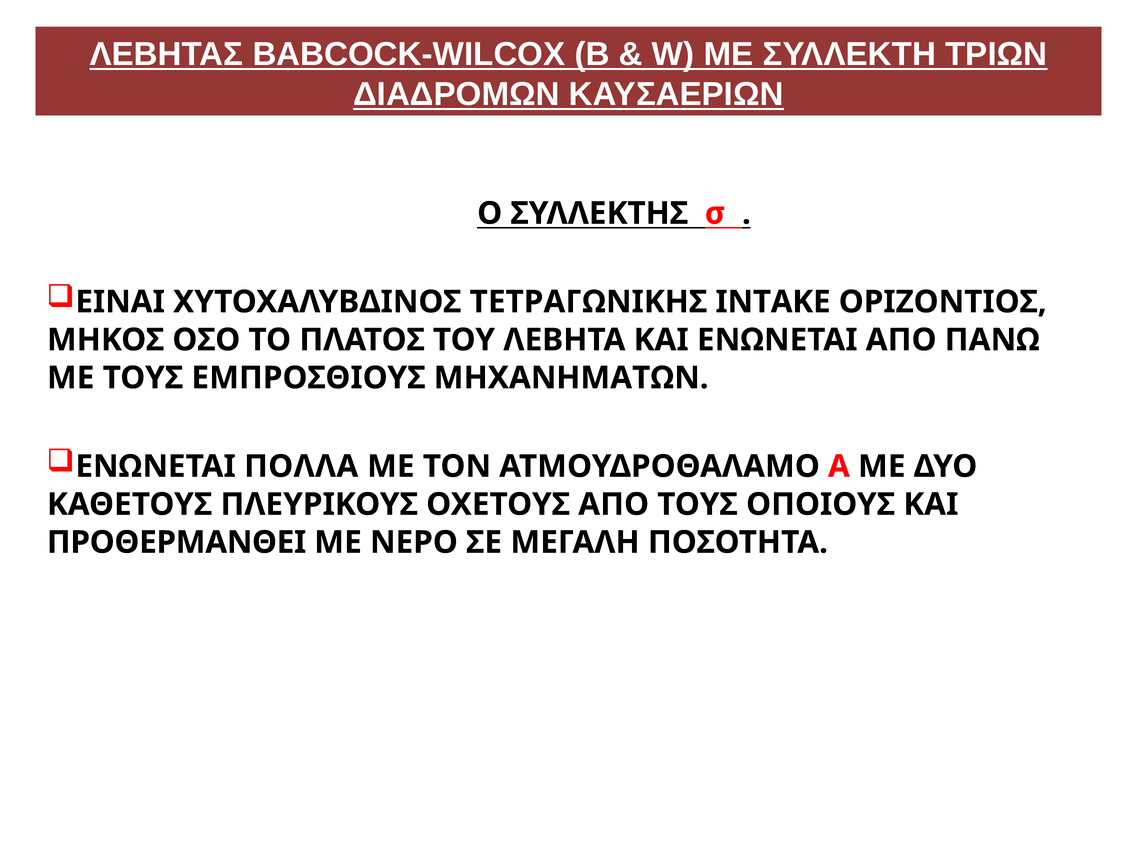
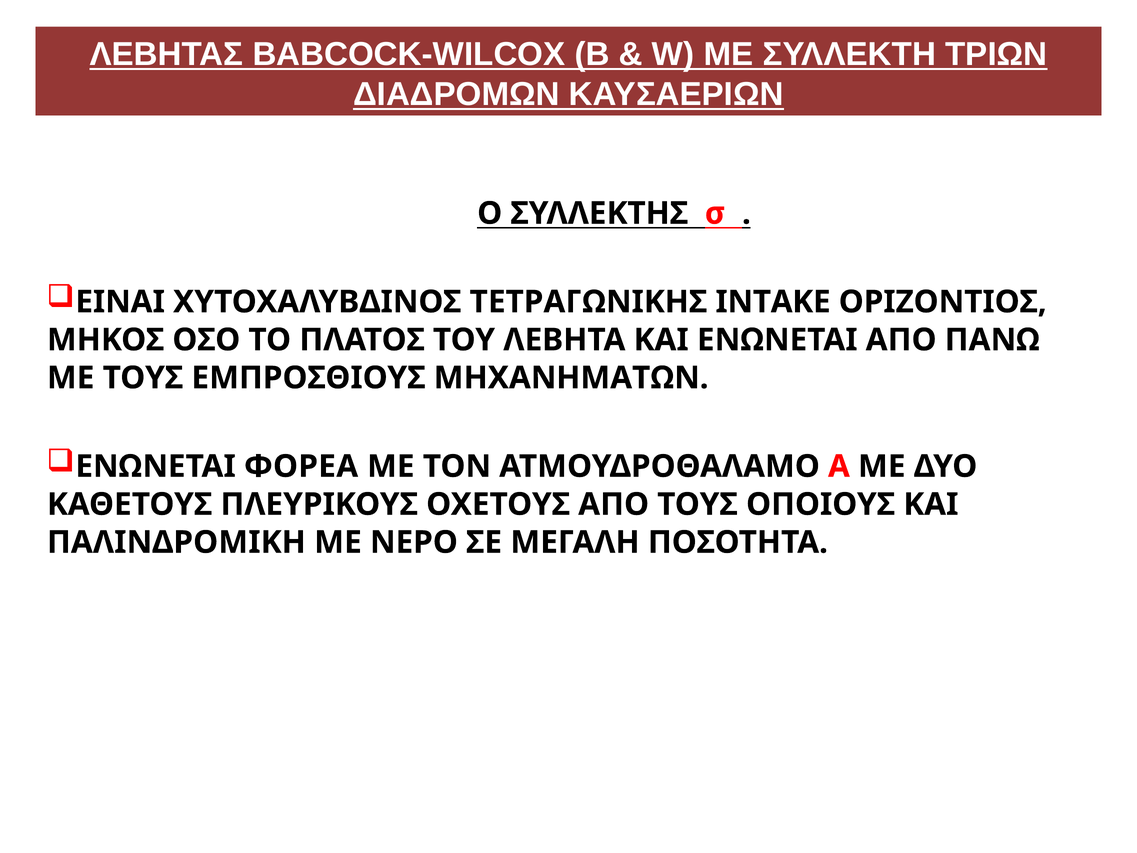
ΠΟΛΛΑ: ΠΟΛΛΑ -> ΦΟΡΕΑ
ΠΡΟΘΕΡΜΑΝΘΕΙ: ΠΡΟΘΕΡΜΑΝΘΕΙ -> ΠΑΛΙΝΔΡΟΜΙΚΗ
